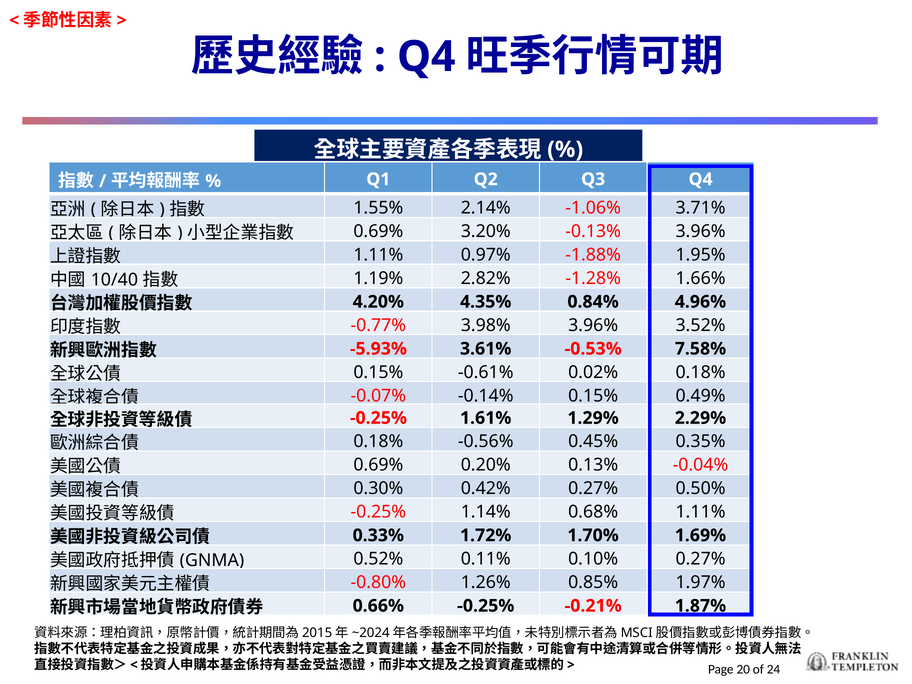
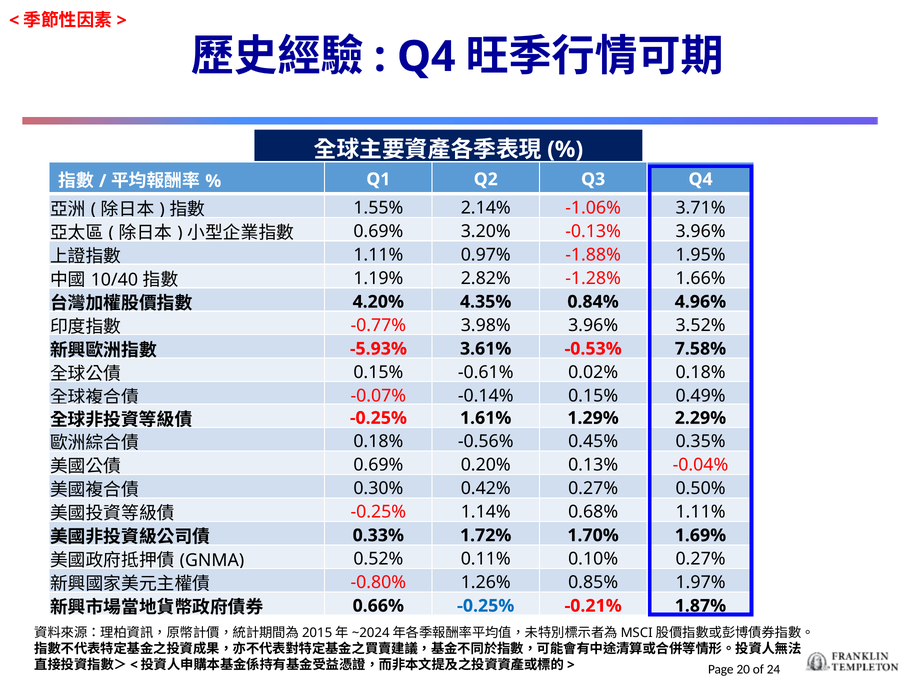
-0.25% at (486, 606) colour: black -> blue
